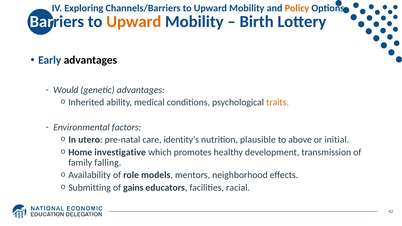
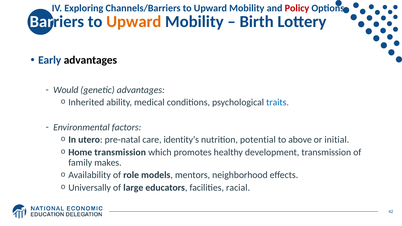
Policy colour: orange -> red
traits colour: orange -> blue
plausible: plausible -> potential
Home investigative: investigative -> transmission
falling: falling -> makes
Submitting: Submitting -> Universally
gains: gains -> large
